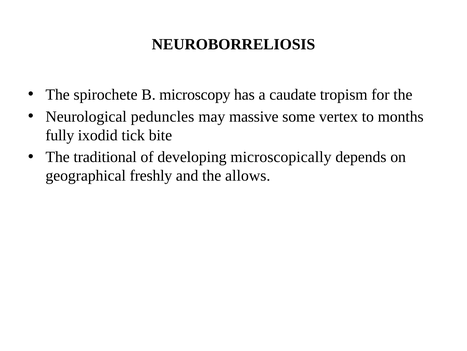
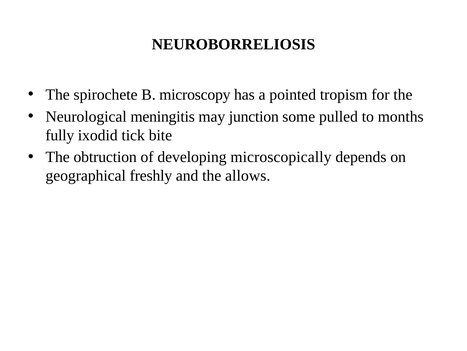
caudate: caudate -> pointed
peduncles: peduncles -> meningitis
massive: massive -> junction
vertex: vertex -> pulled
traditional: traditional -> obtruction
